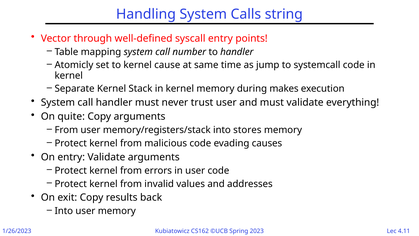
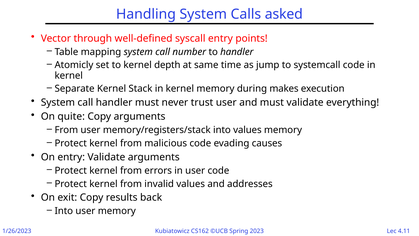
string: string -> asked
cause: cause -> depth
into stores: stores -> values
